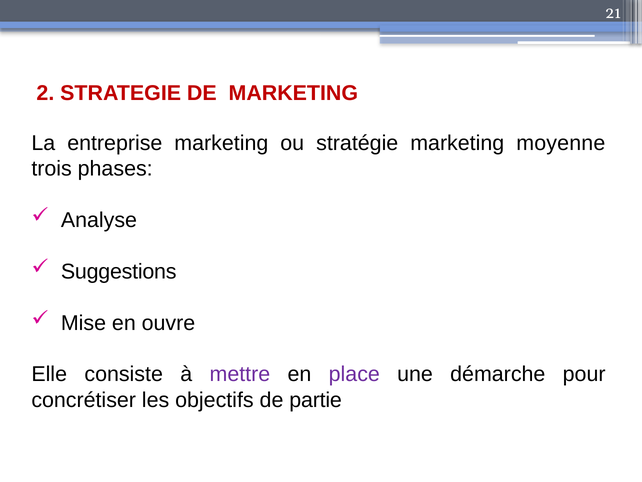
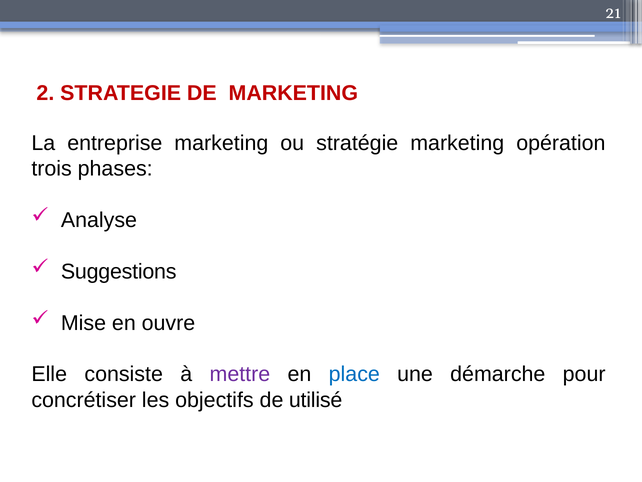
moyenne: moyenne -> opération
place colour: purple -> blue
partie: partie -> utilisé
